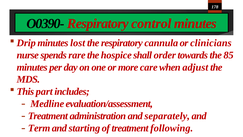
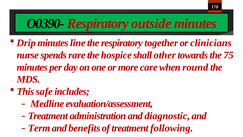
control: control -> outside
lost: lost -> line
cannula: cannula -> together
order: order -> other
85: 85 -> 75
adjust: adjust -> round
part: part -> safe
separately: separately -> diagnostic
starting: starting -> benefits
